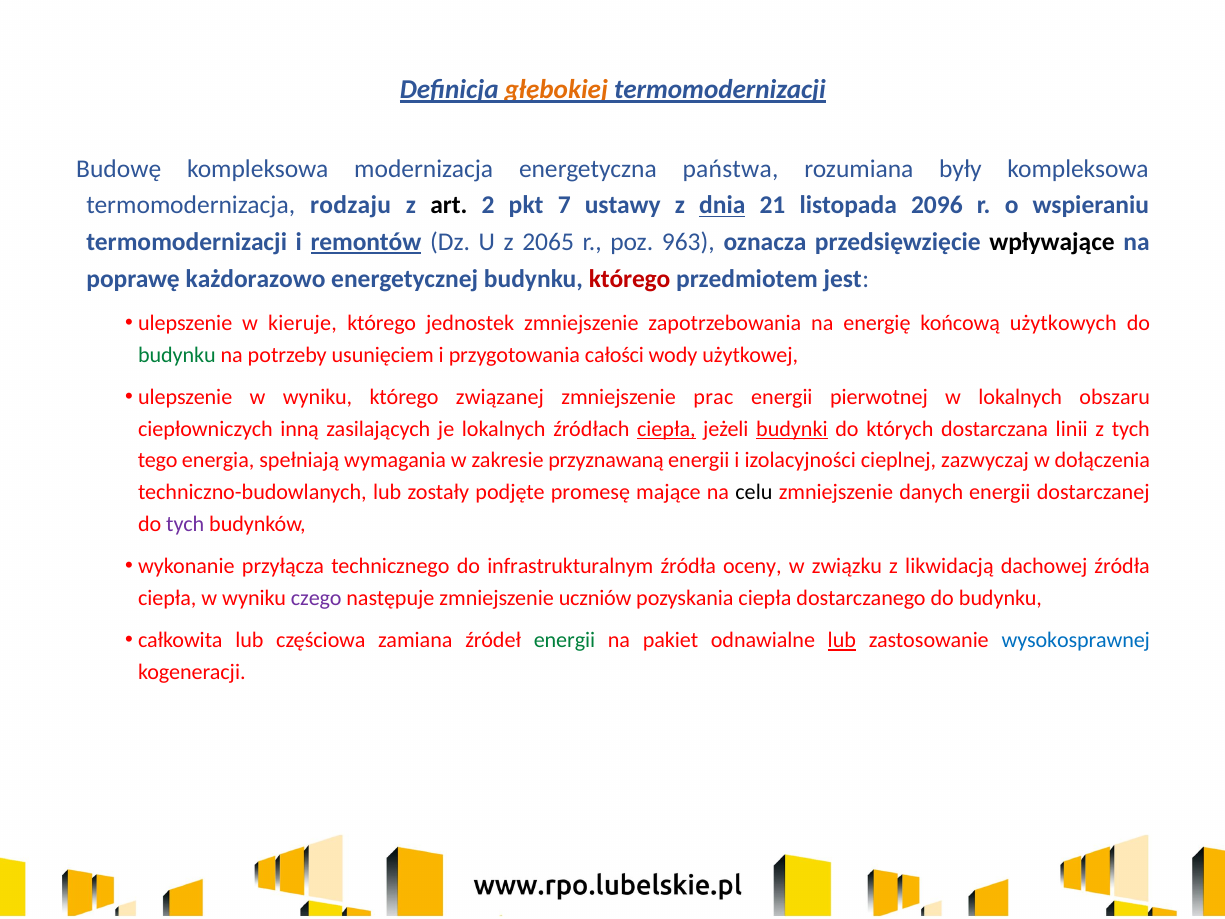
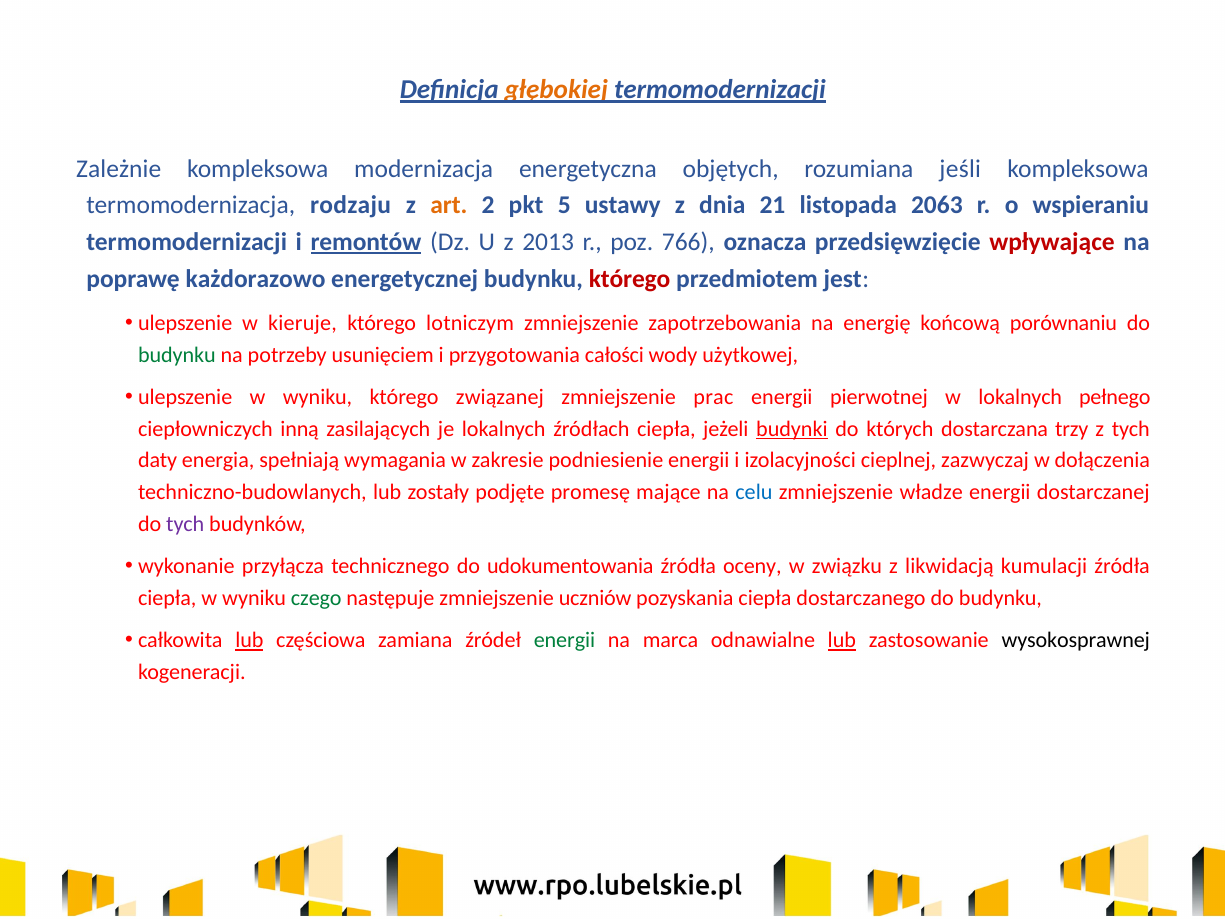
Budowę: Budowę -> Zależnie
państwa: państwa -> objętych
były: były -> jeśli
art colour: black -> orange
7: 7 -> 5
dnia underline: present -> none
2096: 2096 -> 2063
2065: 2065 -> 2013
963: 963 -> 766
wpływające colour: black -> red
jednostek: jednostek -> lotniczym
użytkowych: użytkowych -> porównaniu
obszaru: obszaru -> pełnego
ciepła at (666, 429) underline: present -> none
linii: linii -> trzy
tego: tego -> daty
przyznawaną: przyznawaną -> podniesienie
celu colour: black -> blue
danych: danych -> władze
infrastrukturalnym: infrastrukturalnym -> udokumentowania
dachowej: dachowej -> kumulacji
czego colour: purple -> green
lub at (249, 640) underline: none -> present
pakiet: pakiet -> marca
wysokosprawnej colour: blue -> black
